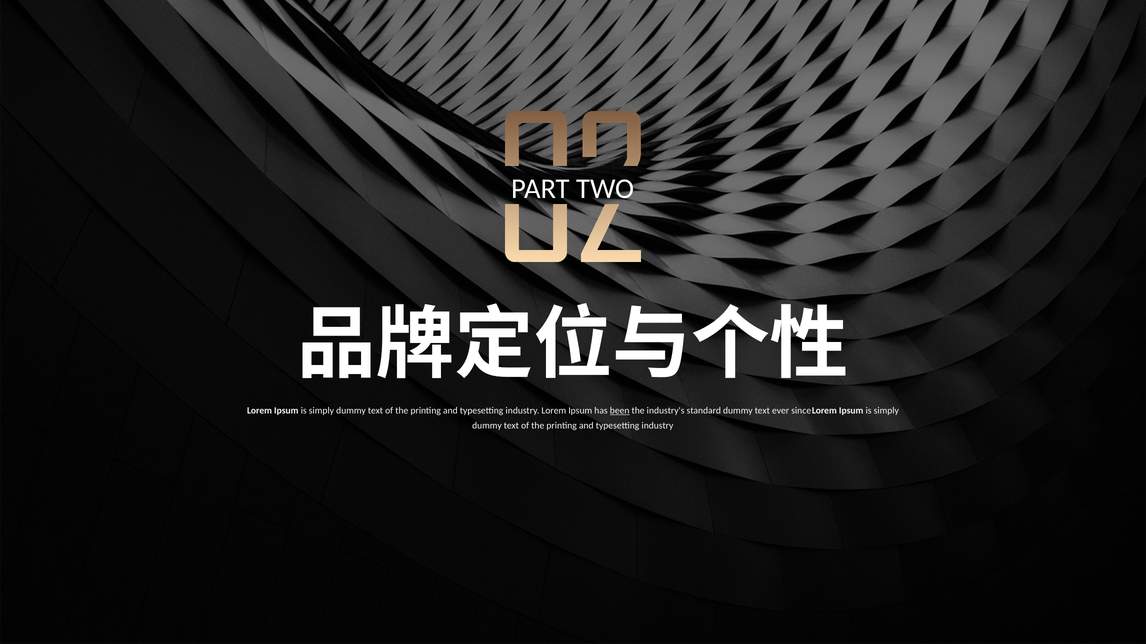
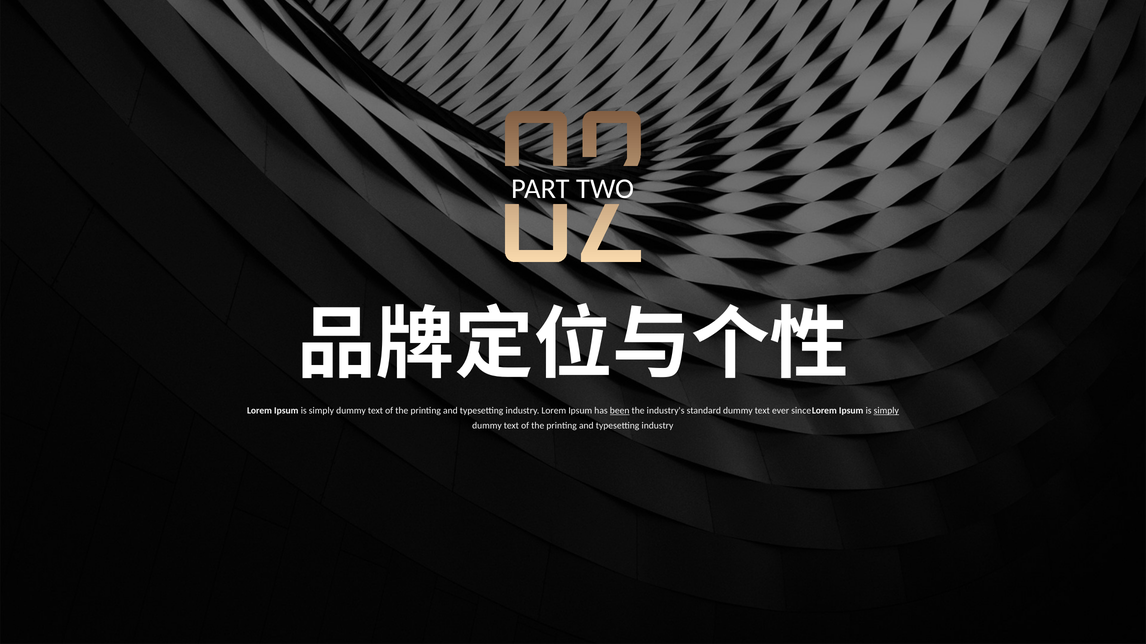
simply at (886, 411) underline: none -> present
